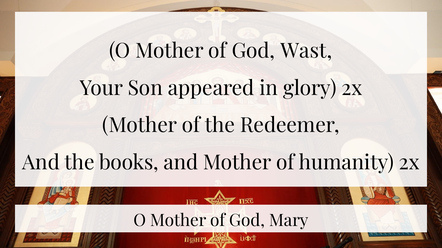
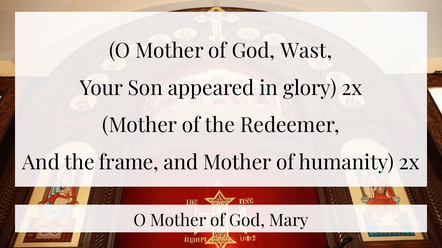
books: books -> frame
